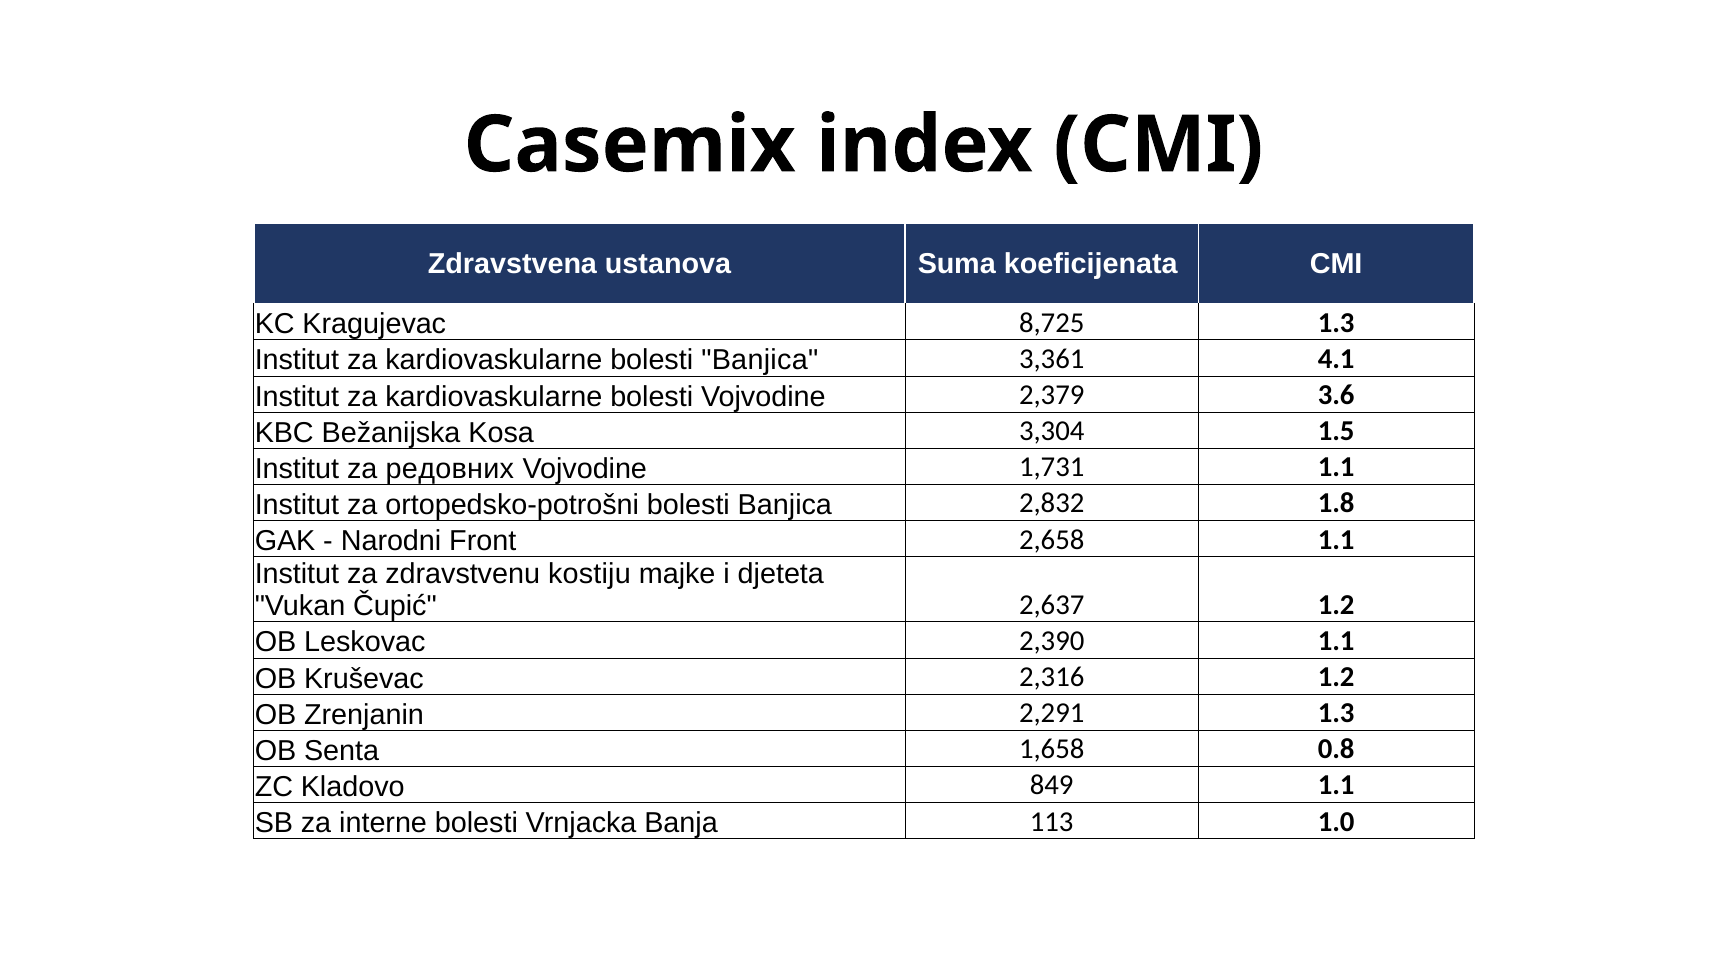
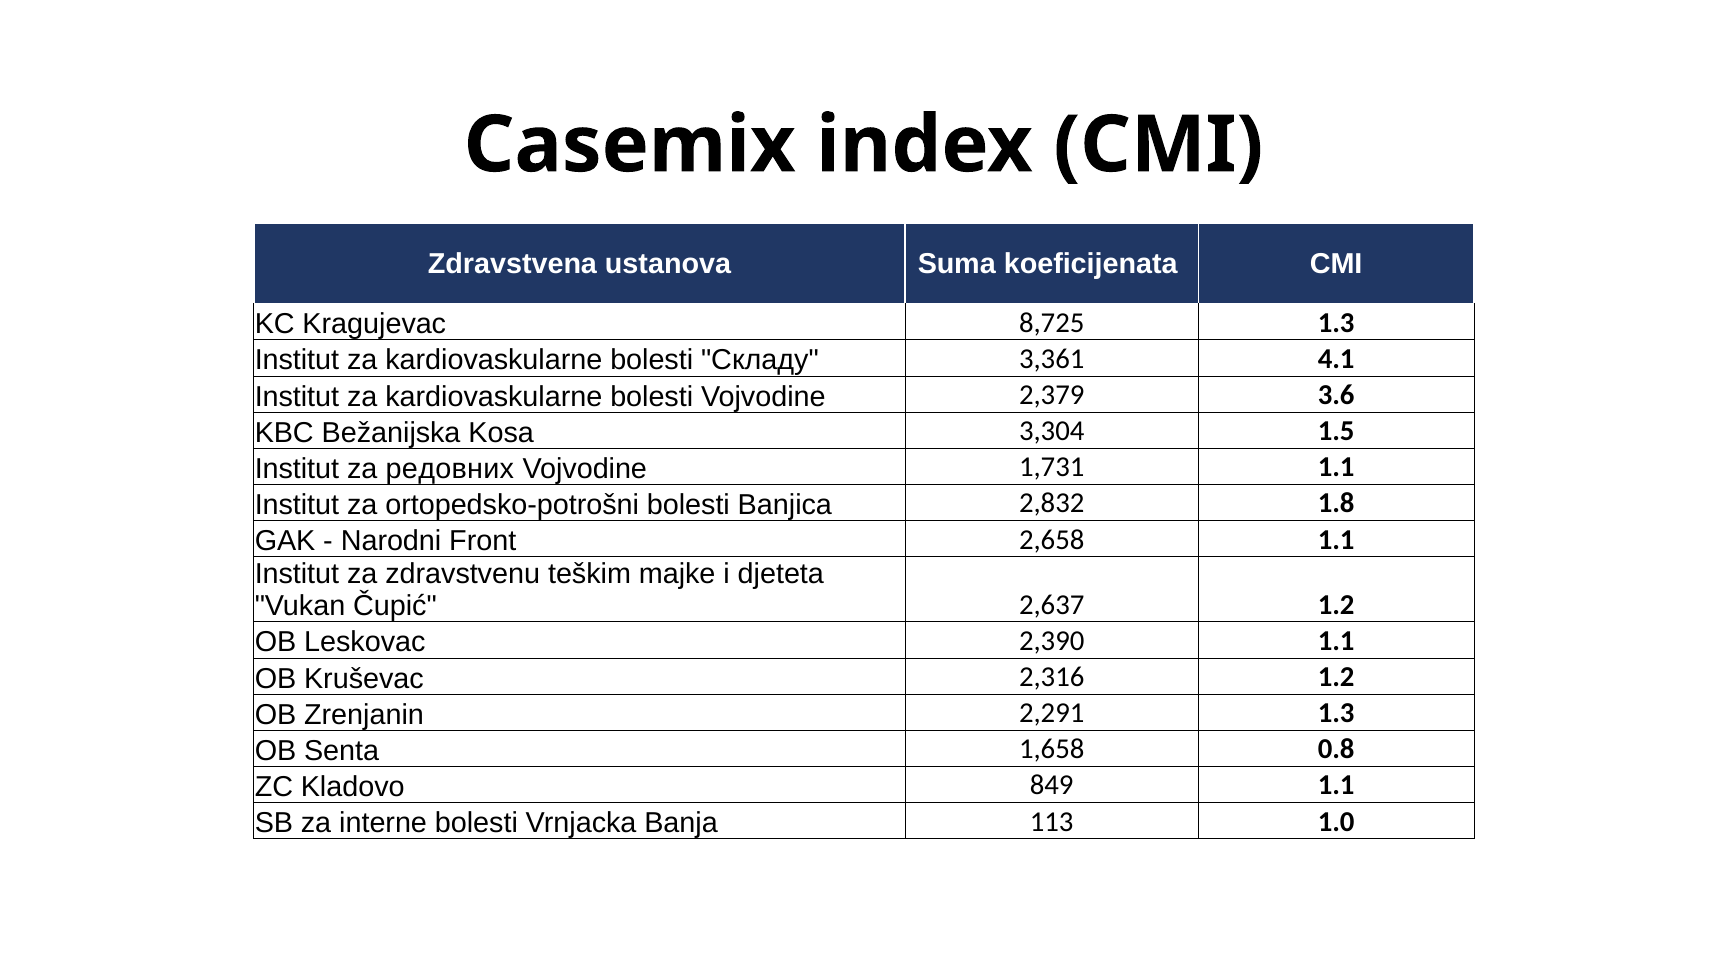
kardiovaskularne bolesti Banjica: Banjica -> Складу
kostiju: kostiju -> teškim
